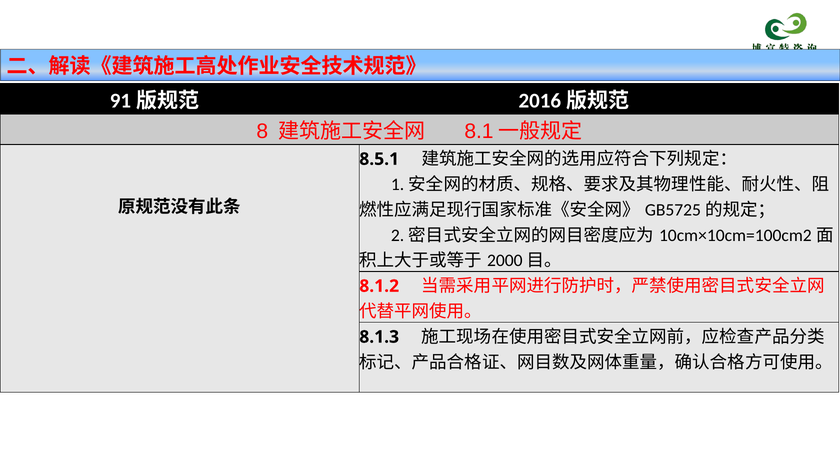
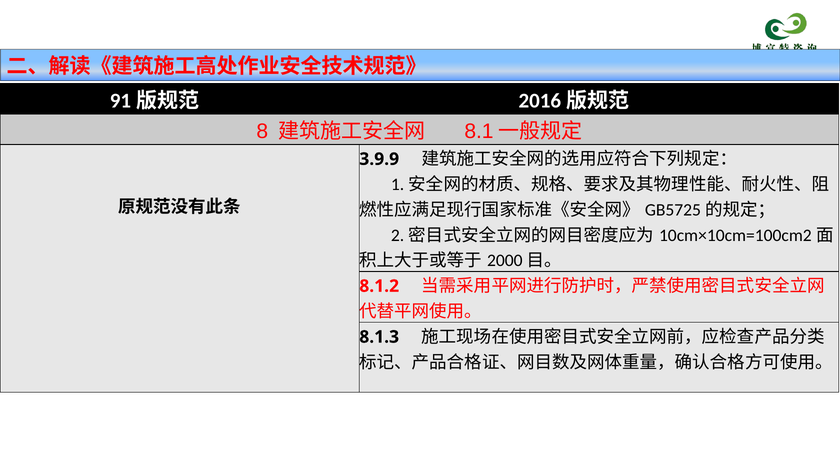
8.5.1: 8.5.1 -> 3.9.9
